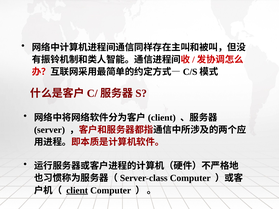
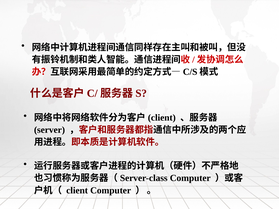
client underline: present -> none
